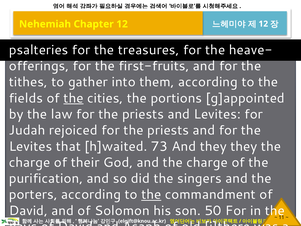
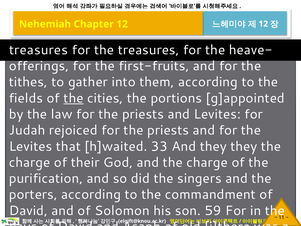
psalteries at (39, 50): psalteries -> treasures
73: 73 -> 33
the at (151, 194) underline: present -> none
50: 50 -> 59
